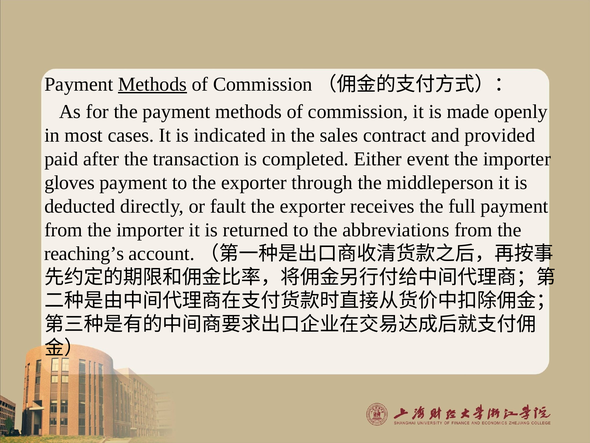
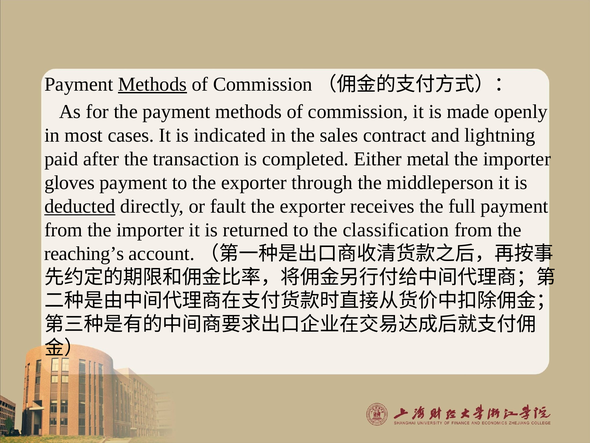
provided: provided -> lightning
event: event -> metal
deducted underline: none -> present
abbreviations: abbreviations -> classification
